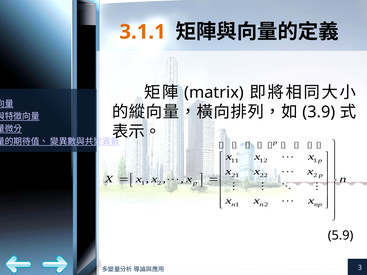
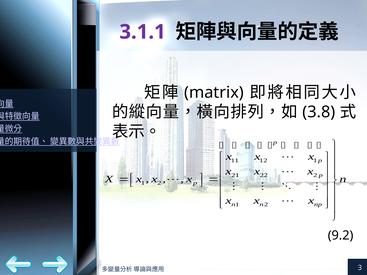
3.1.1 colour: orange -> purple
3.9: 3.9 -> 3.8
5.9: 5.9 -> 9.2
